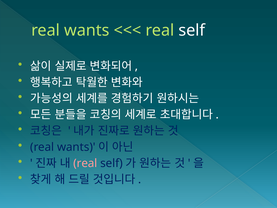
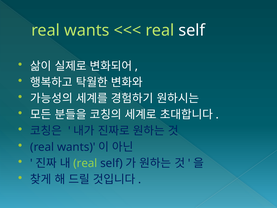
real at (85, 163) colour: pink -> light green
